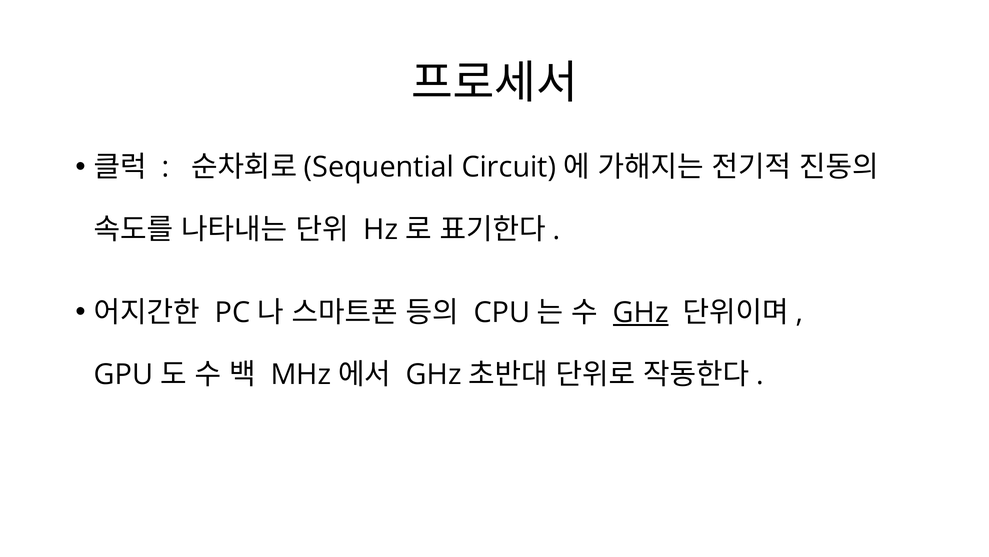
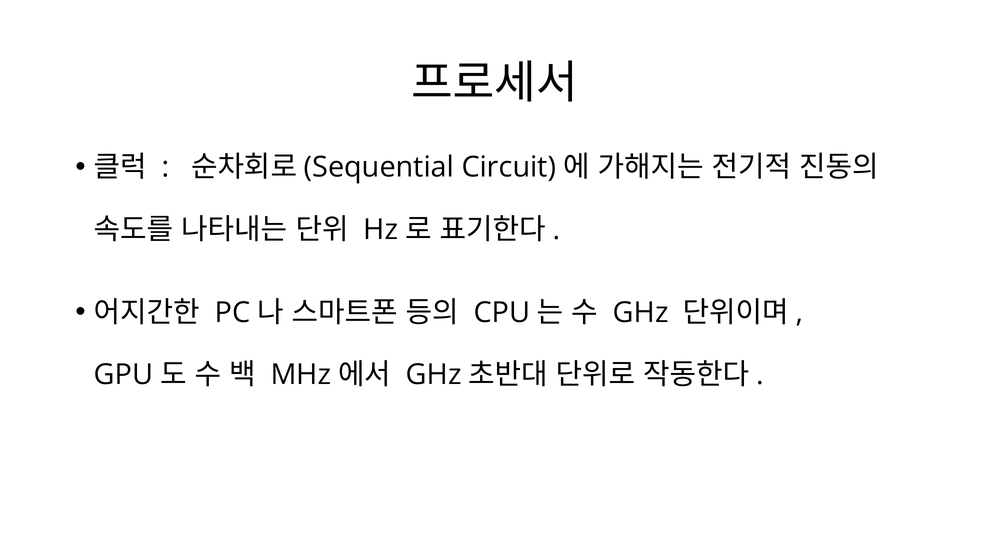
GHz underline: present -> none
